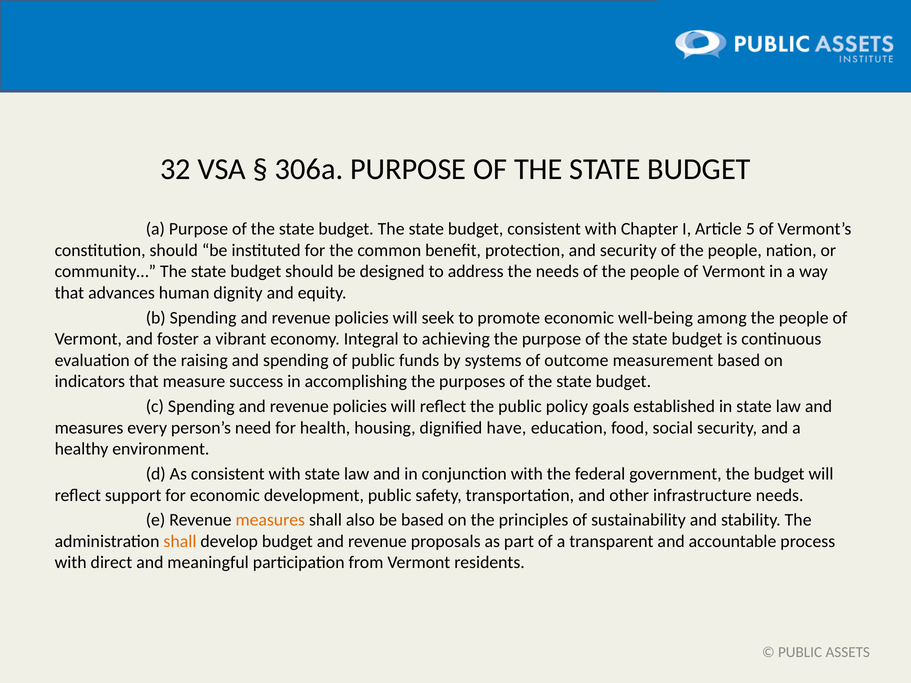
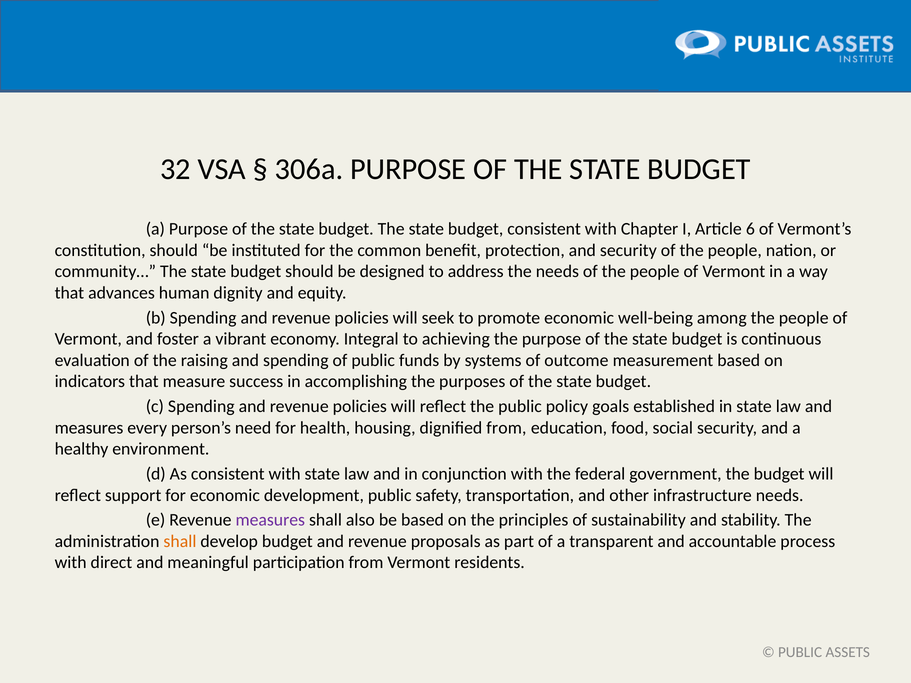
5: 5 -> 6
dignified have: have -> from
measures at (270, 520) colour: orange -> purple
